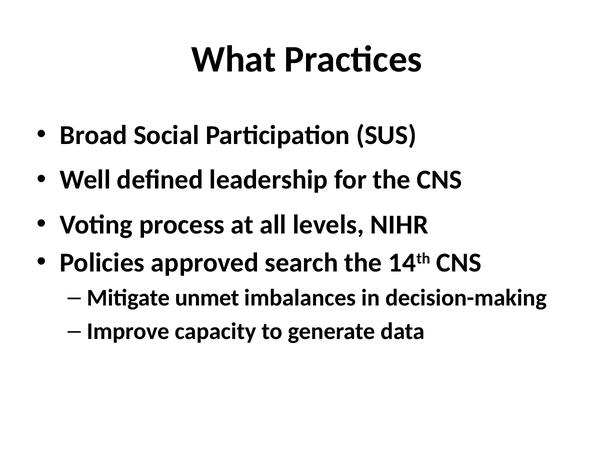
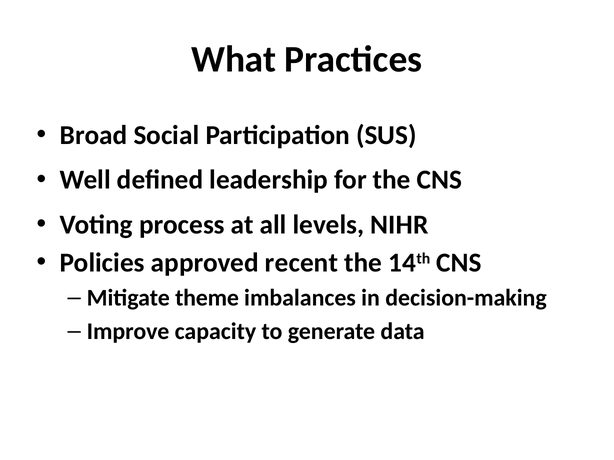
search: search -> recent
unmet: unmet -> theme
